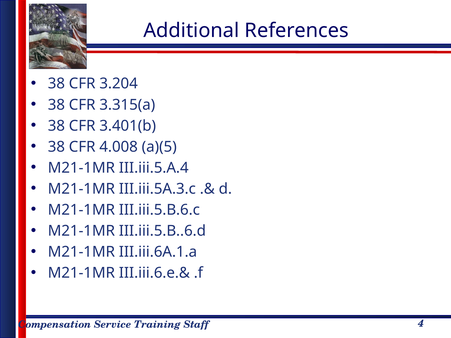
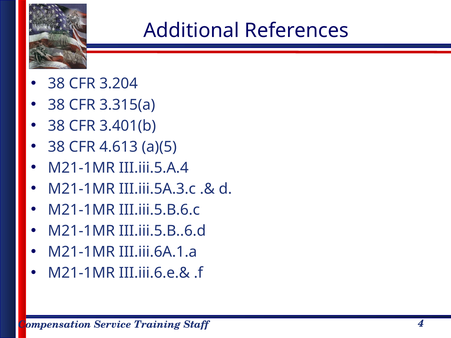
4.008: 4.008 -> 4.613
